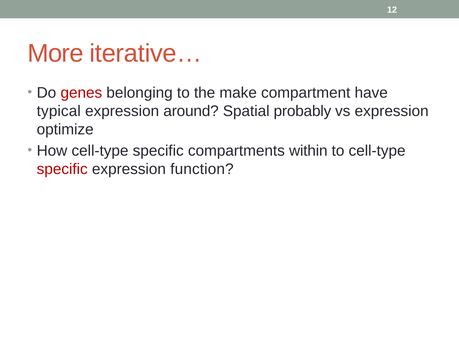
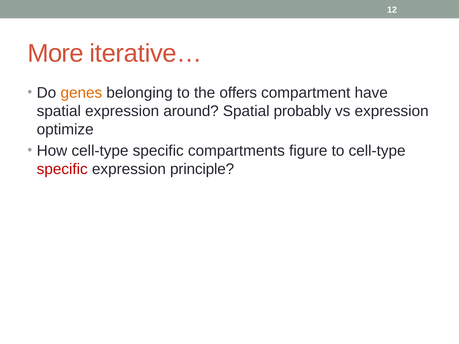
genes colour: red -> orange
make: make -> offers
typical at (59, 111): typical -> spatial
within: within -> figure
function: function -> principle
